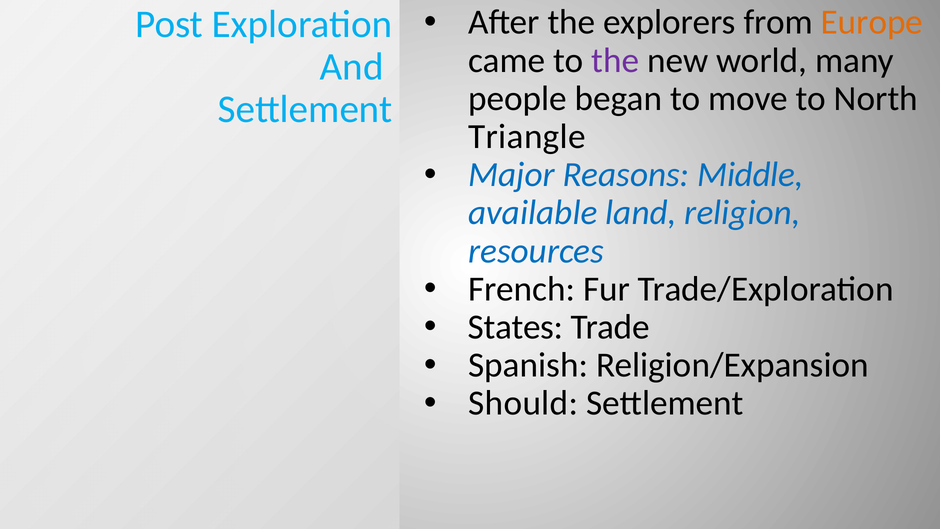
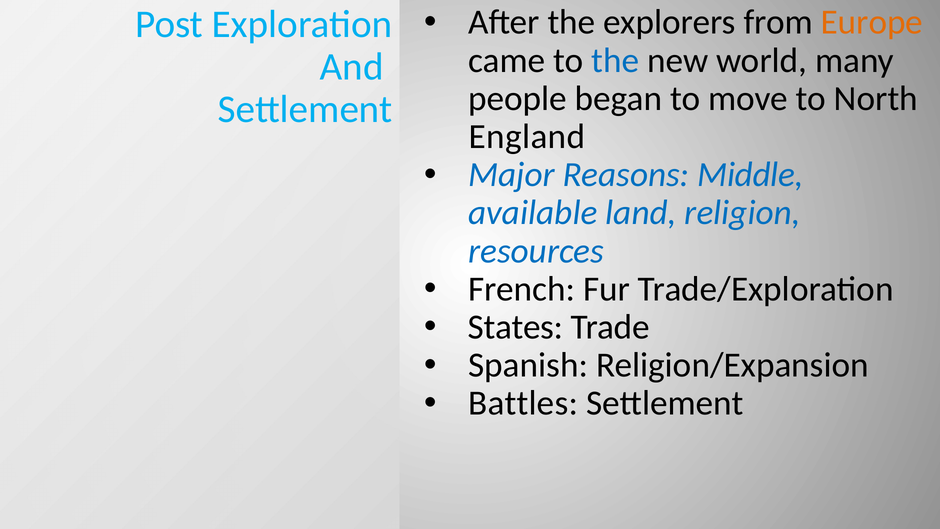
the at (615, 60) colour: purple -> blue
Triangle: Triangle -> England
Should: Should -> Battles
